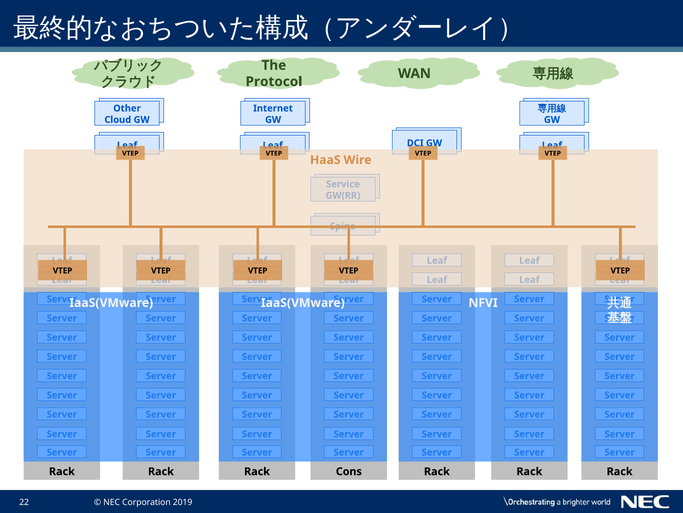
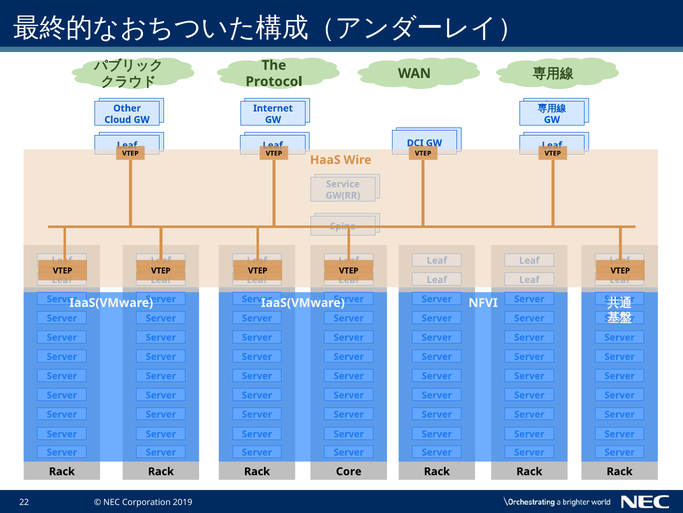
Cons: Cons -> Core
